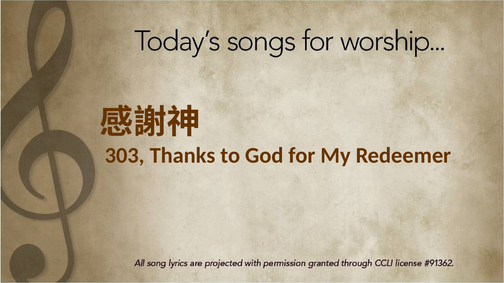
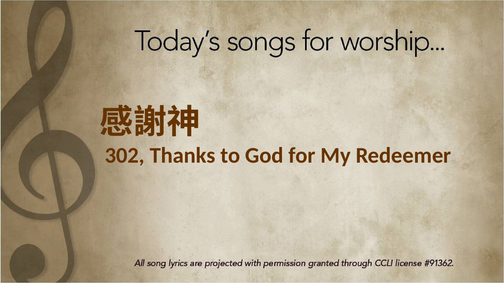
303: 303 -> 302
